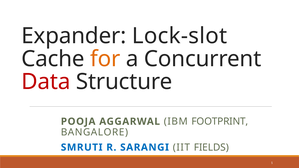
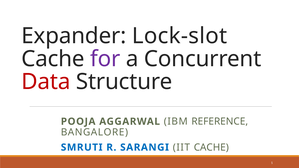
for colour: orange -> purple
FOOTPRINT: FOOTPRINT -> REFERENCE
IIT FIELDS: FIELDS -> CACHE
